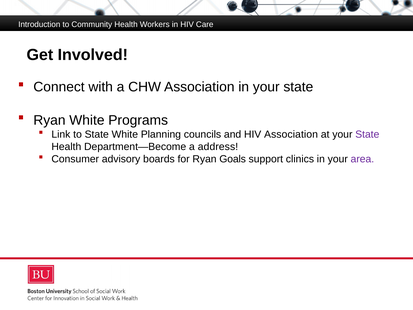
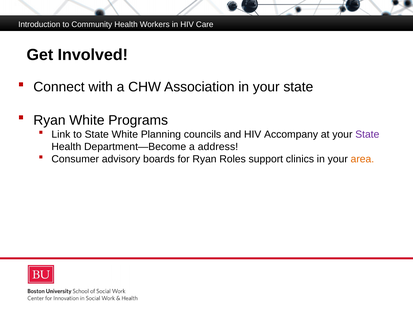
HIV Association: Association -> Accompany
Goals: Goals -> Roles
area colour: purple -> orange
